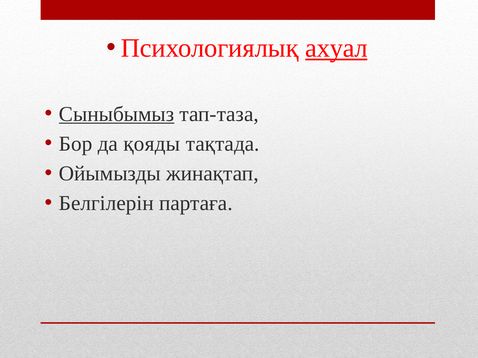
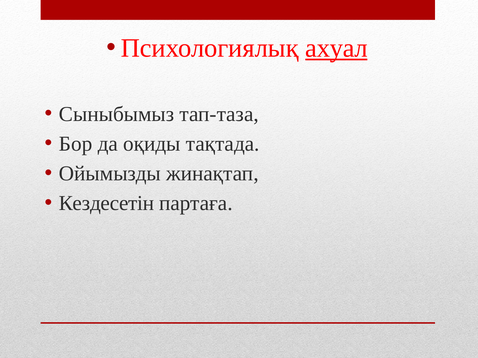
Сыныбымыз underline: present -> none
қояды: қояды -> оқиды
Белгілерін: Белгілерін -> Кездесетін
